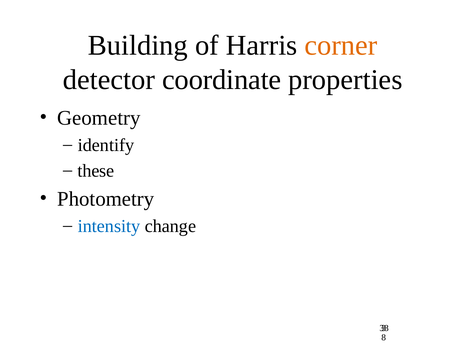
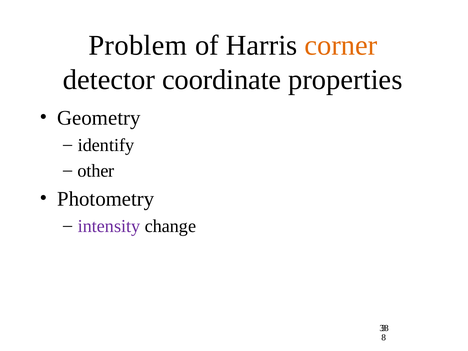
Building: Building -> Problem
these: these -> other
intensity colour: blue -> purple
